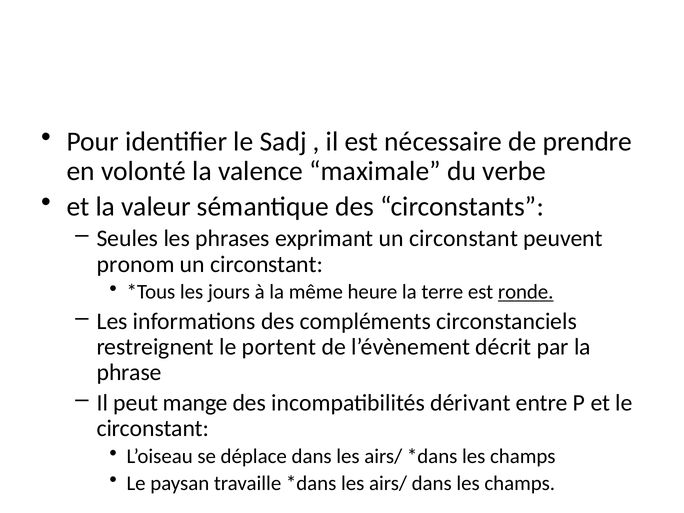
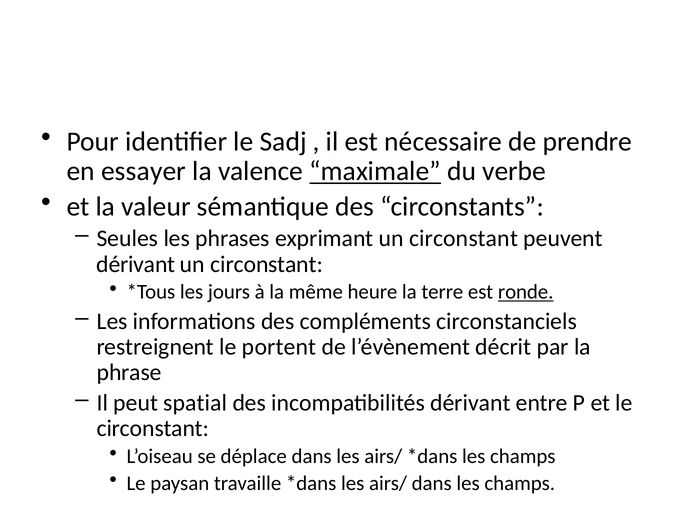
volonté: volonté -> essayer
maximale underline: none -> present
pronom at (136, 264): pronom -> dérivant
mange: mange -> spatial
